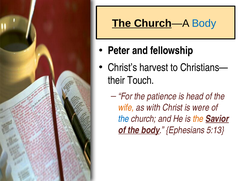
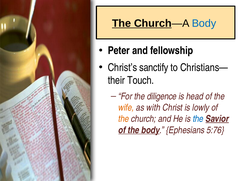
harvest: harvest -> sanctify
patience: patience -> diligence
were: were -> lowly
the at (124, 119) colour: blue -> orange
the at (198, 119) colour: orange -> blue
5:13: 5:13 -> 5:76
